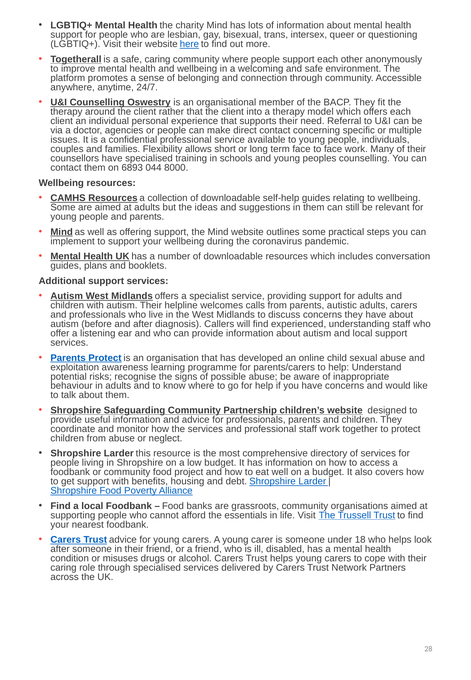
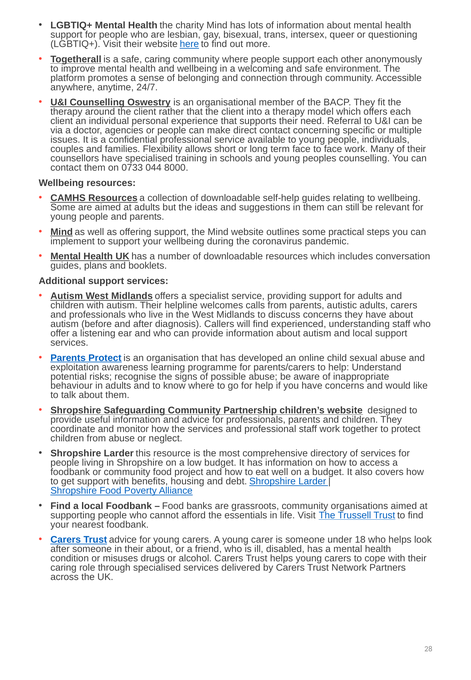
6893: 6893 -> 0733
their friend: friend -> about
